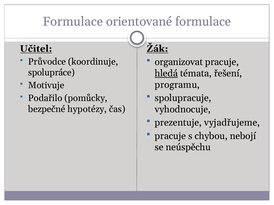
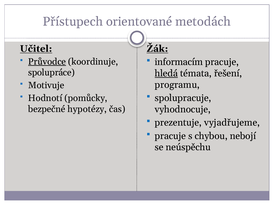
Formulace at (73, 22): Formulace -> Přístupech
orientované formulace: formulace -> metodách
organizovat: organizovat -> informacím
Průvodce underline: none -> present
Podařilo: Podařilo -> Hodnotí
